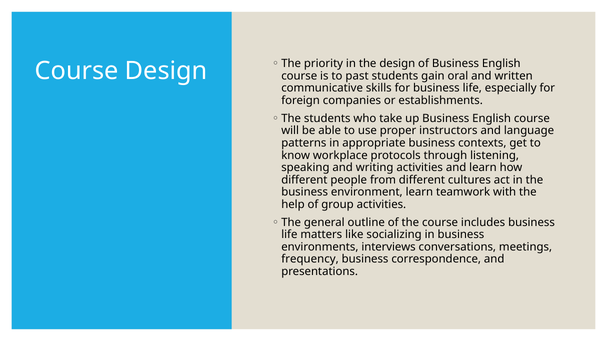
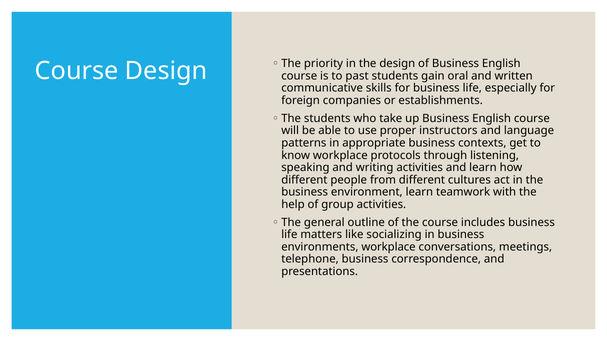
environments interviews: interviews -> workplace
frequency: frequency -> telephone
